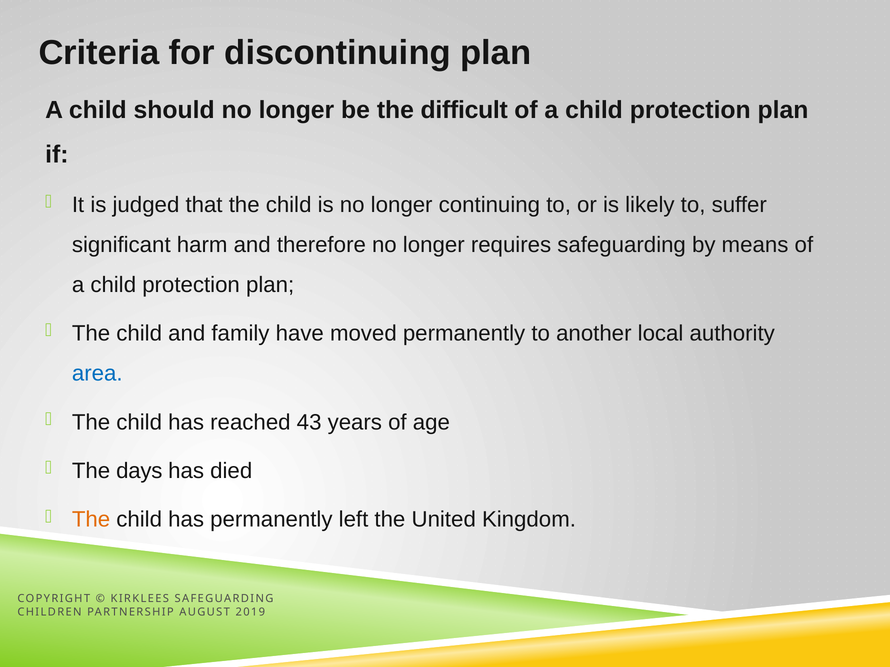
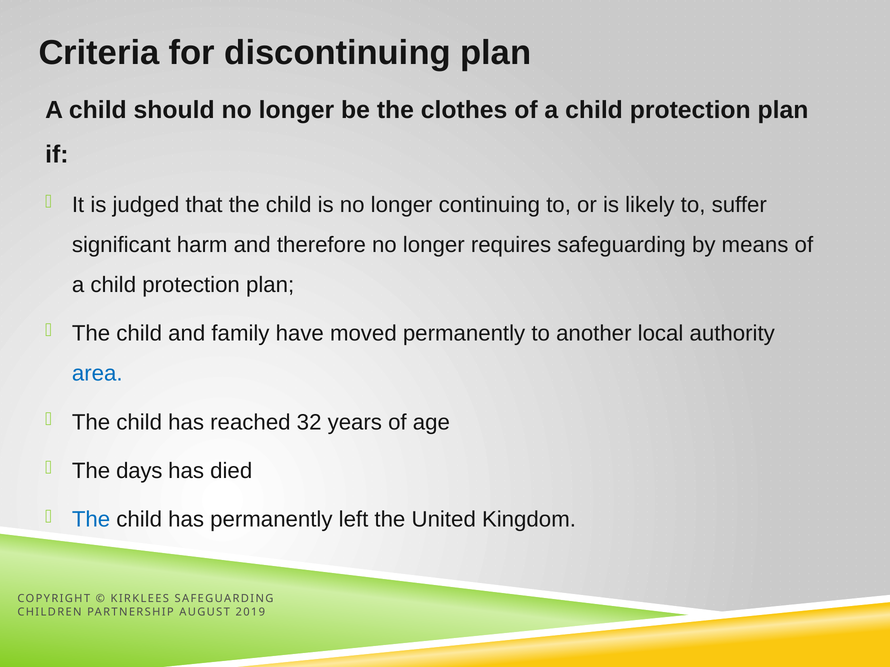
difficult: difficult -> clothes
43: 43 -> 32
The at (91, 520) colour: orange -> blue
